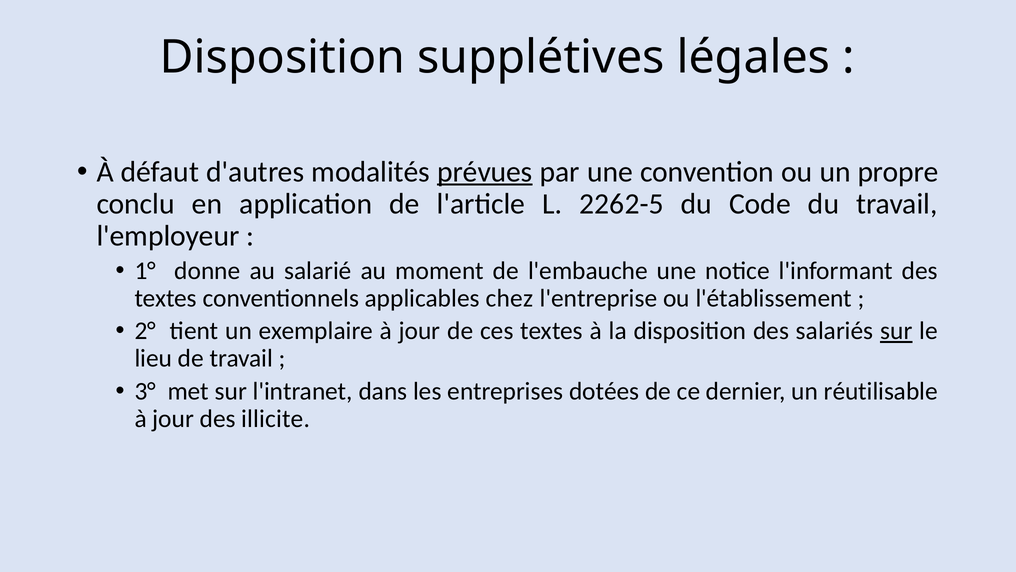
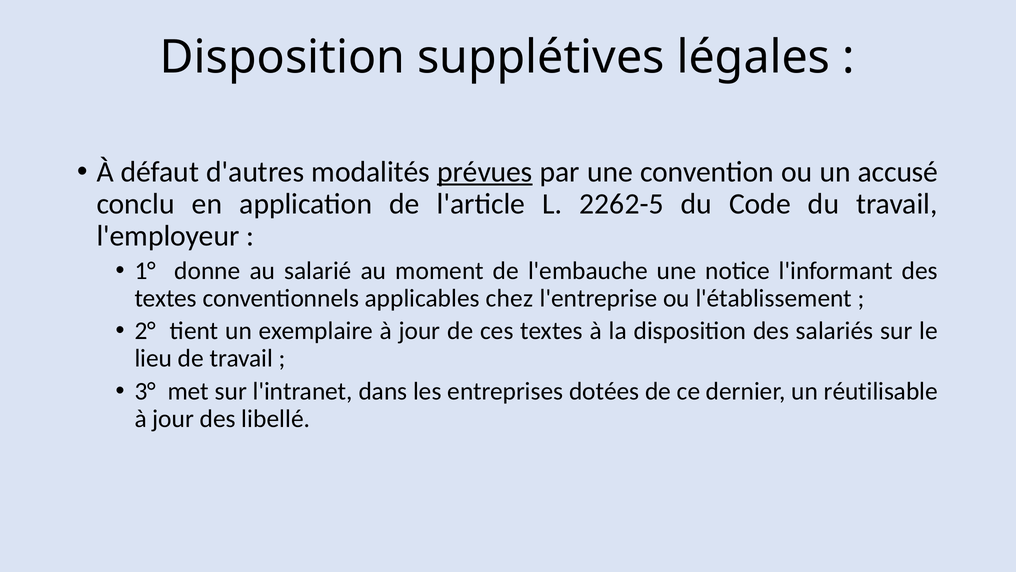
propre: propre -> accusé
sur at (896, 331) underline: present -> none
illicite: illicite -> libellé
